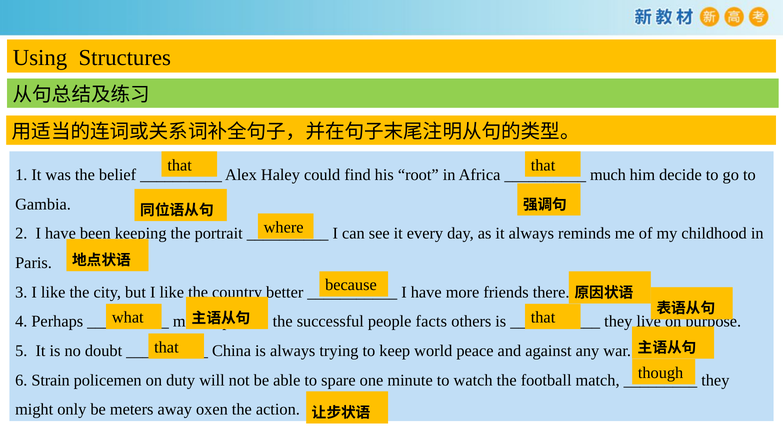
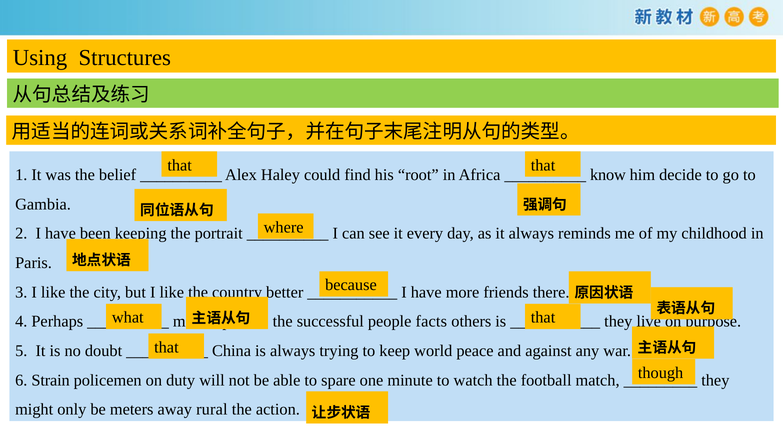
much: much -> know
oxen: oxen -> rural
